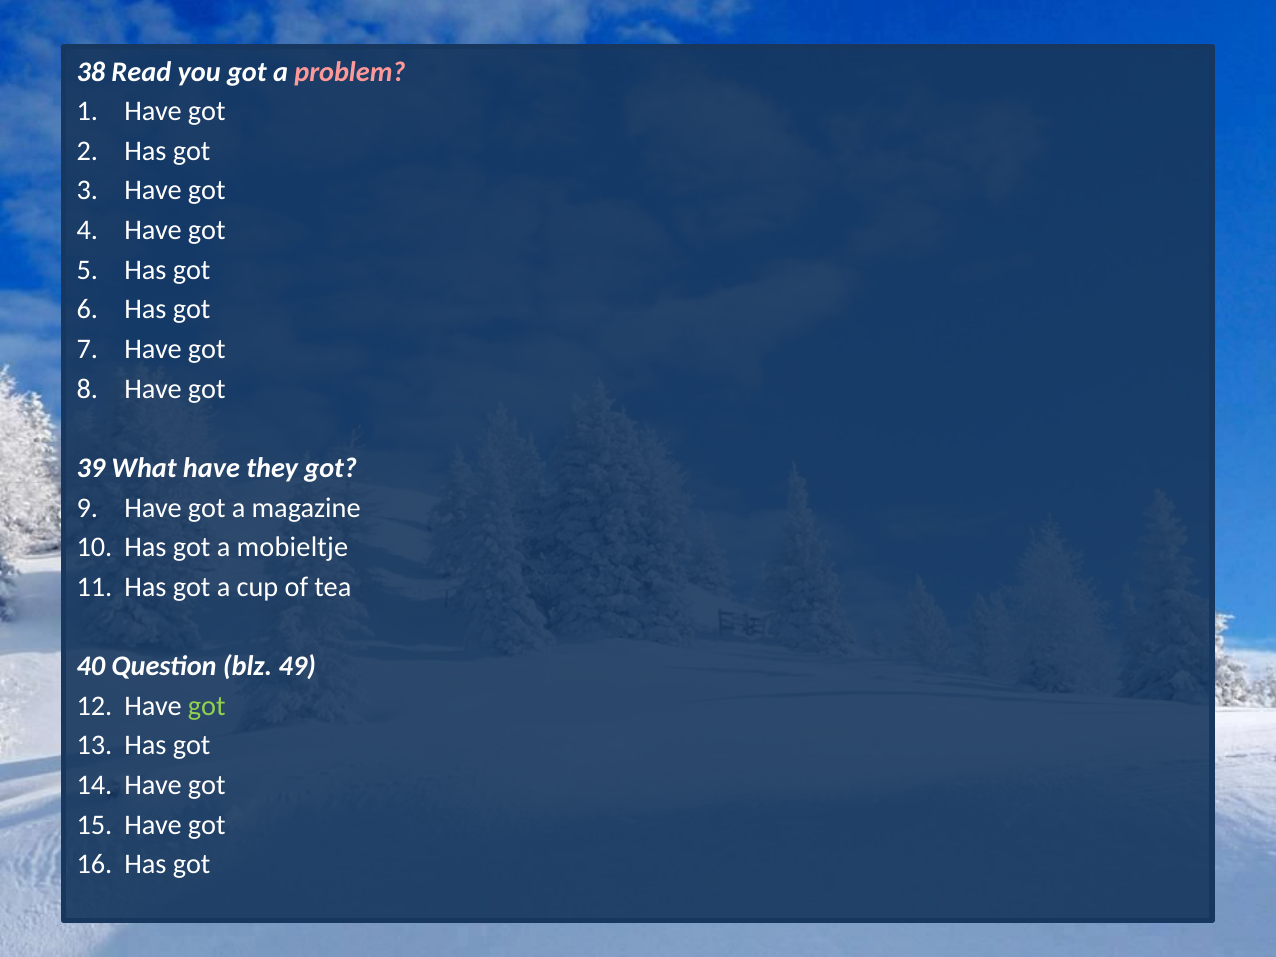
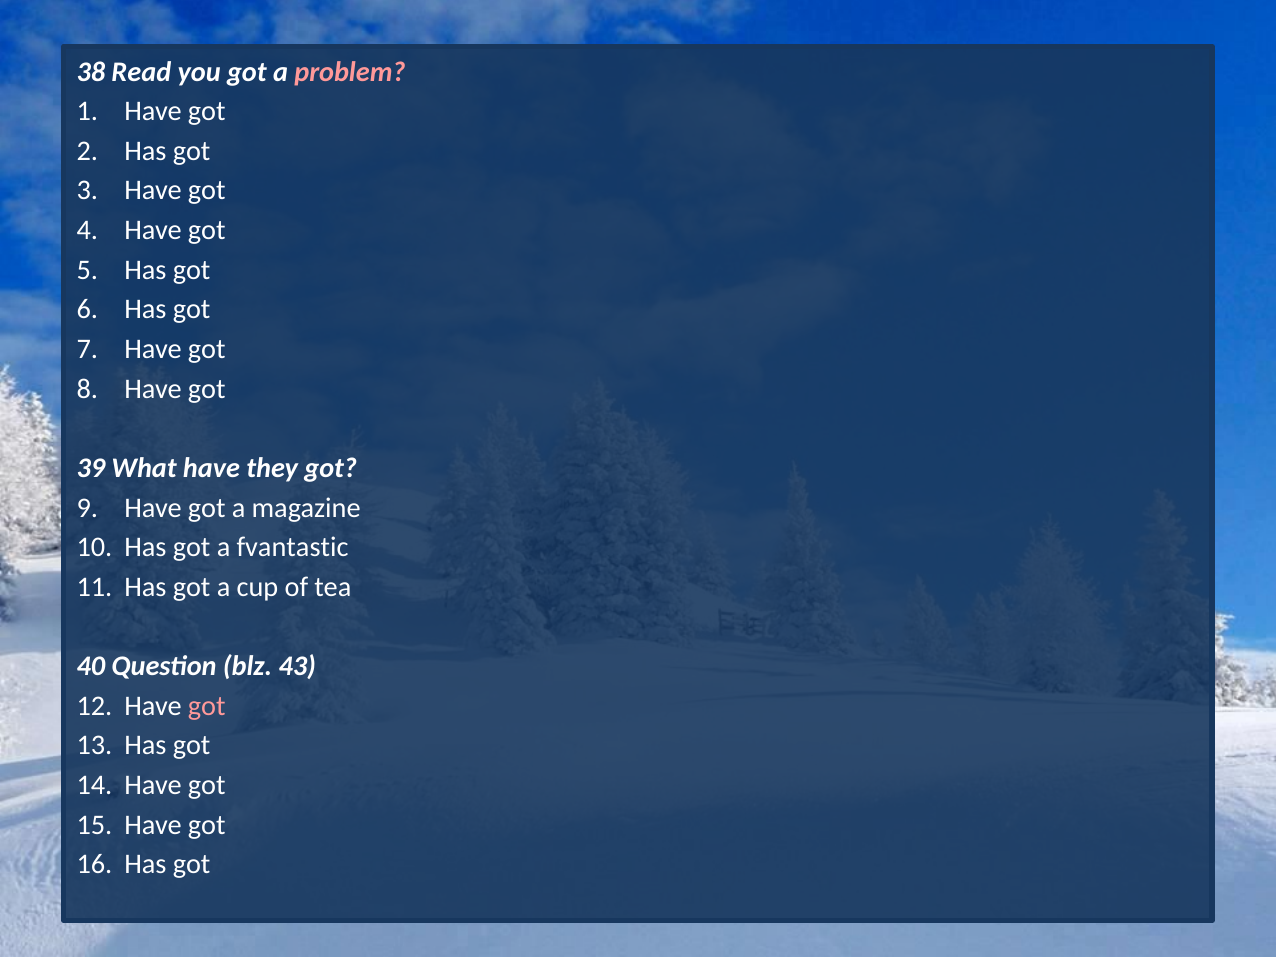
mobieltje: mobieltje -> fvantastic
49: 49 -> 43
got at (207, 706) colour: light green -> pink
